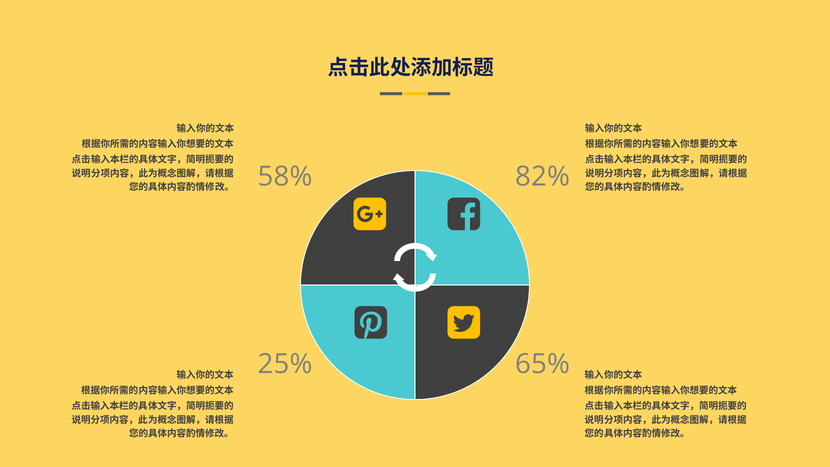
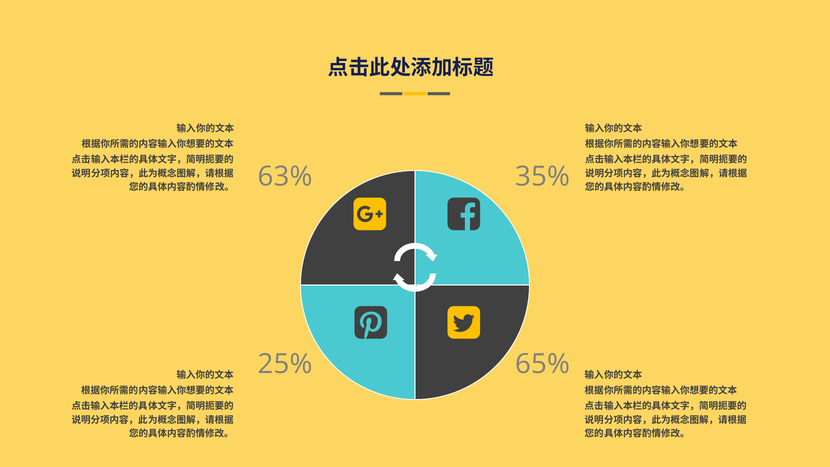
58%: 58% -> 63%
82%: 82% -> 35%
